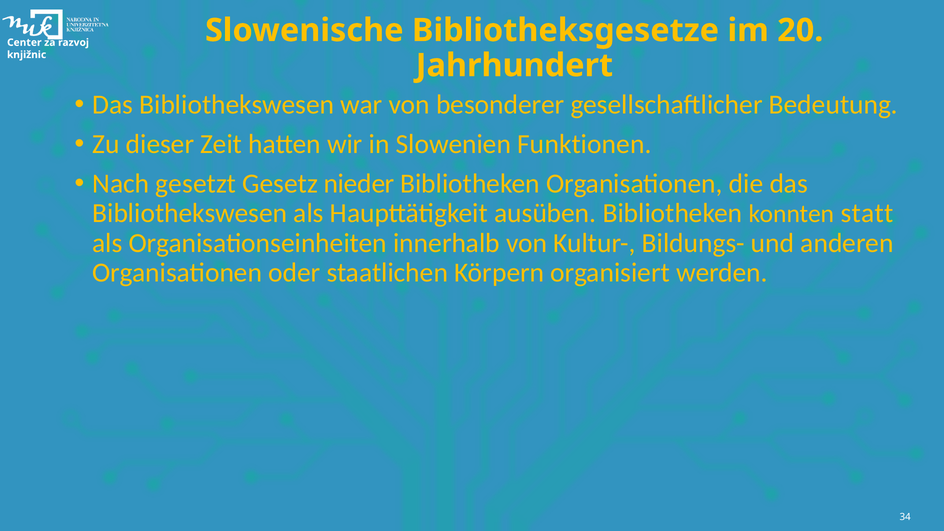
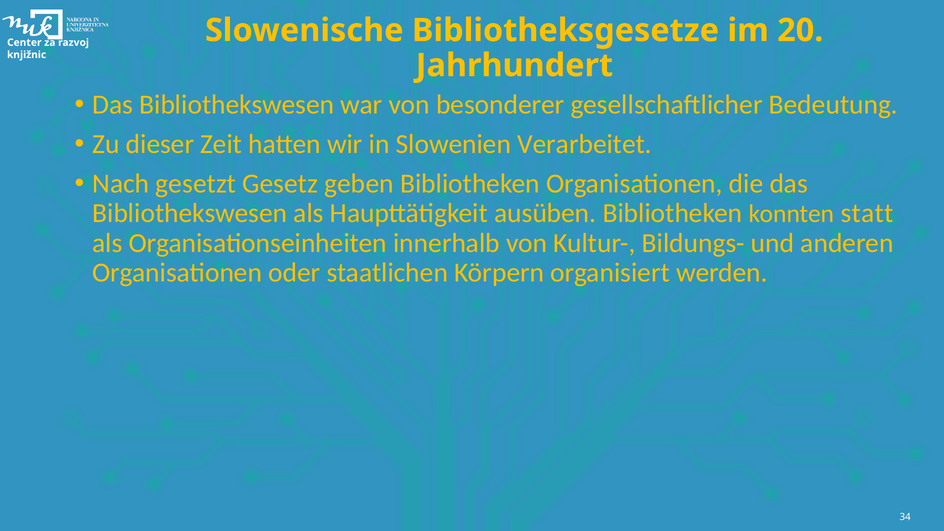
Funktionen: Funktionen -> Verarbeitet
nieder: nieder -> geben
